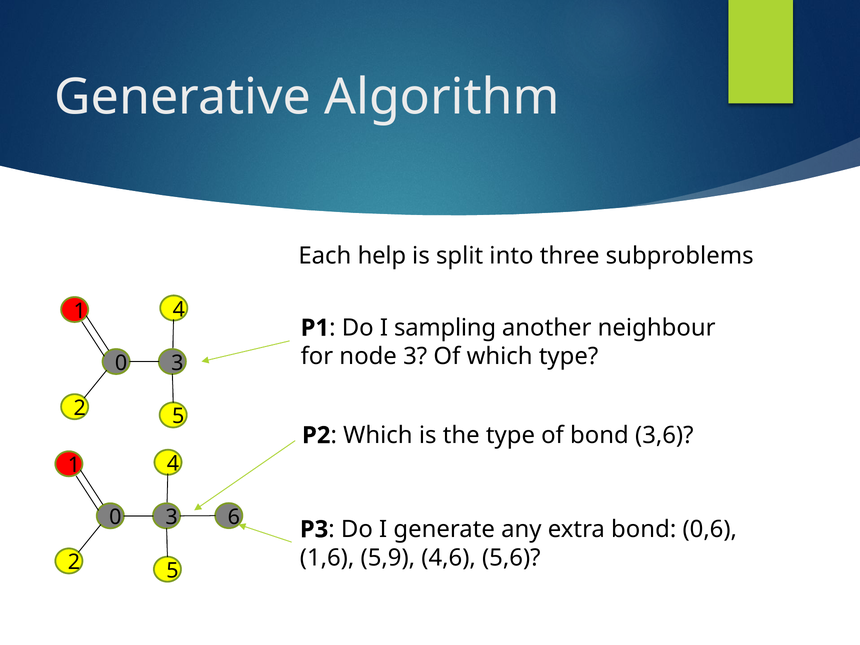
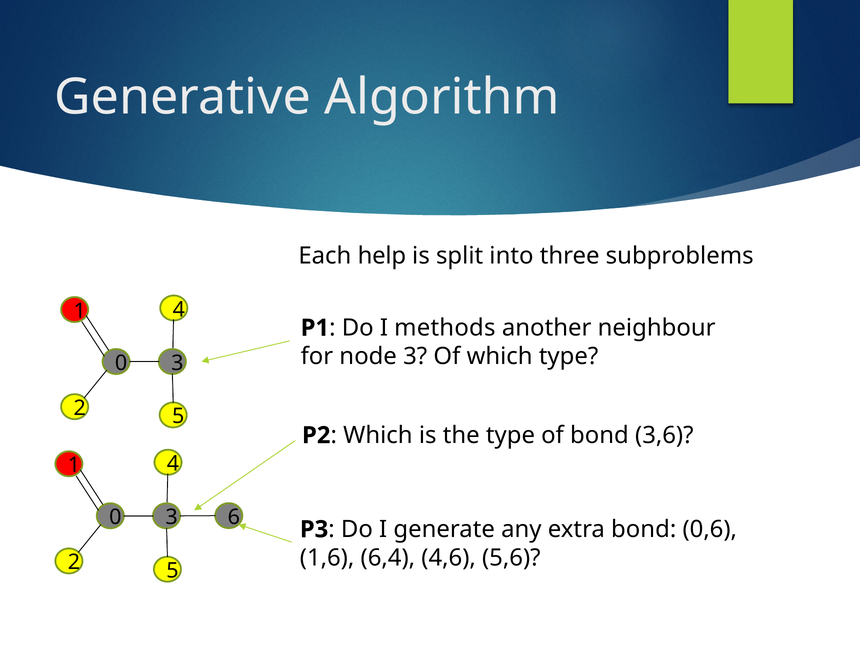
sampling: sampling -> methods
5,9: 5,9 -> 6,4
